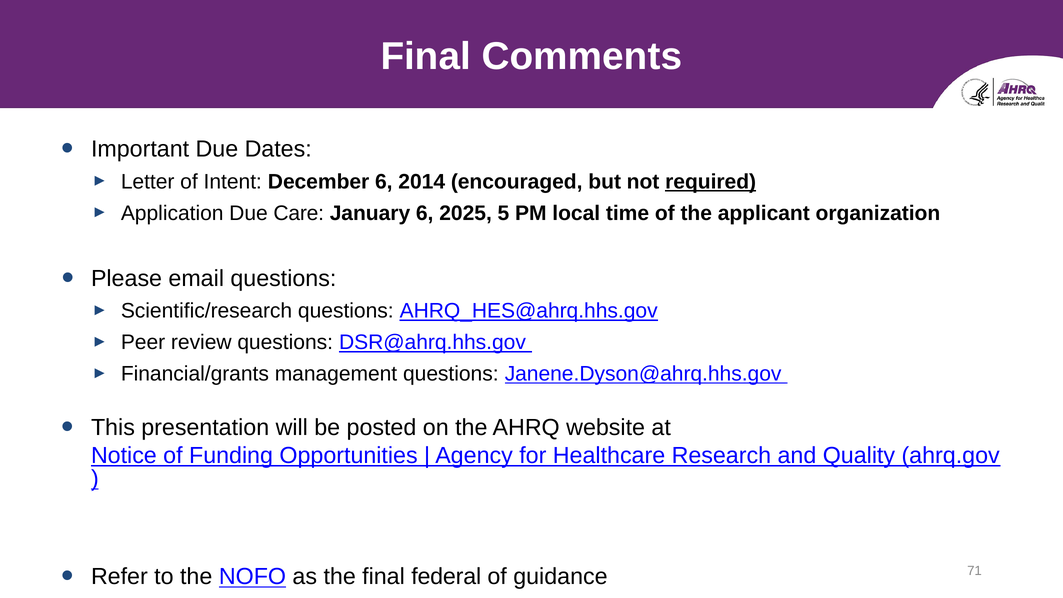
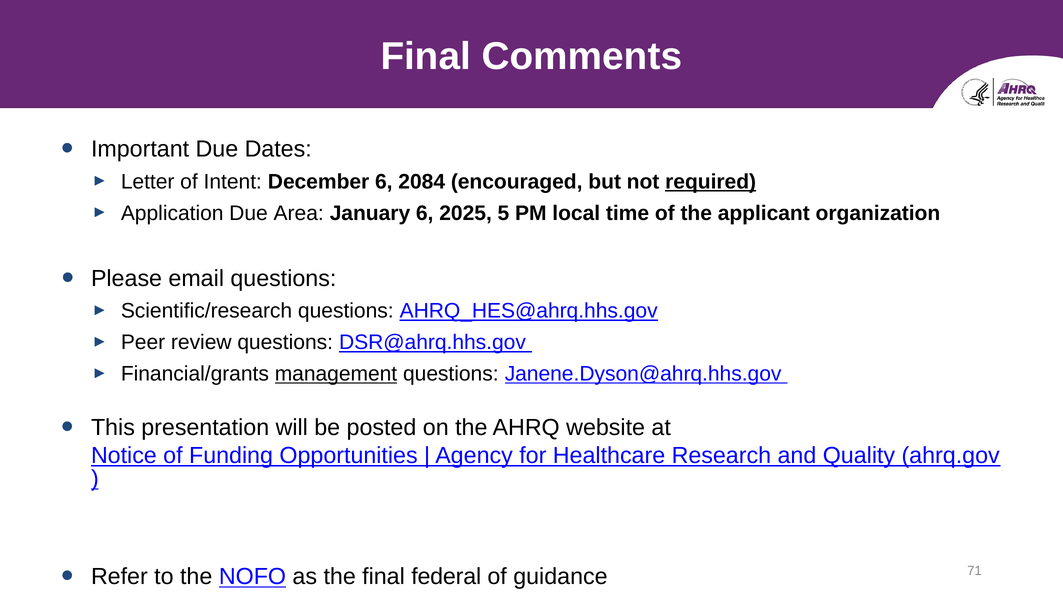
2014: 2014 -> 2084
Care: Care -> Area
management underline: none -> present
